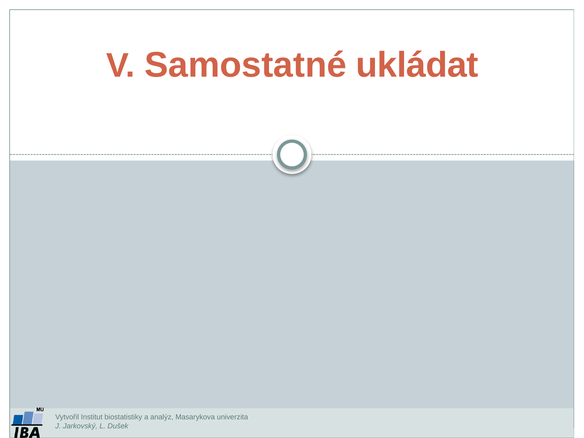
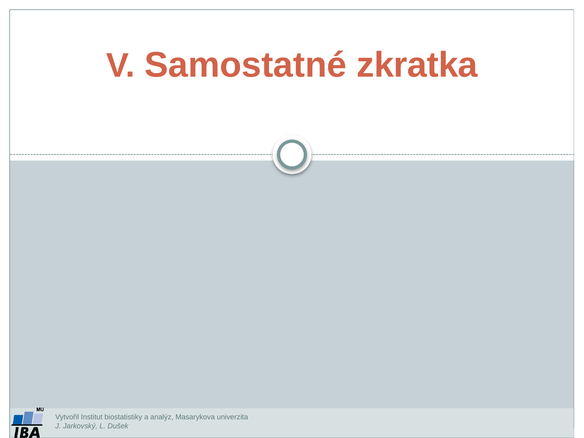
ukládat: ukládat -> zkratka
